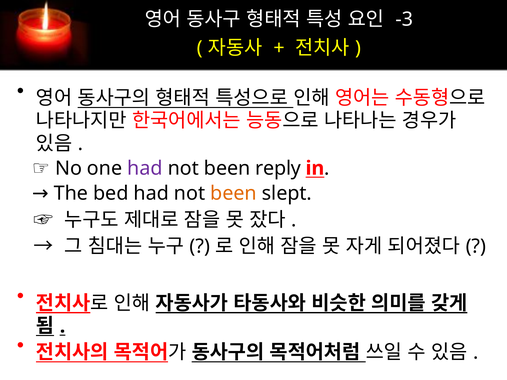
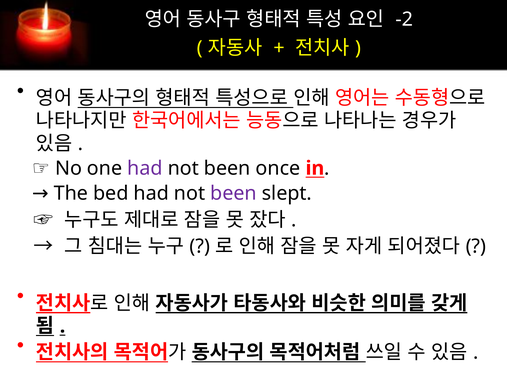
-3: -3 -> -2
reply: reply -> once
been at (234, 193) colour: orange -> purple
